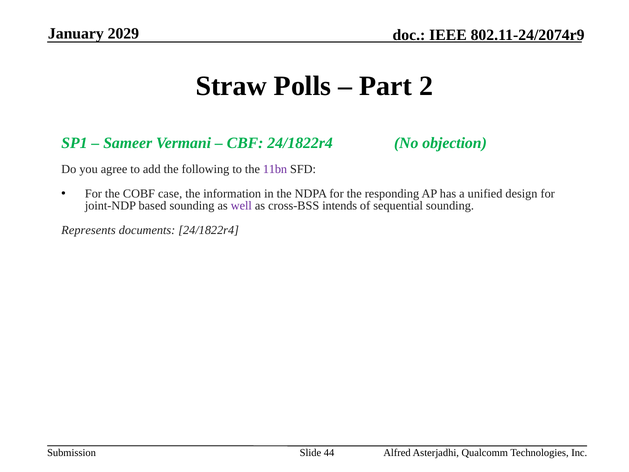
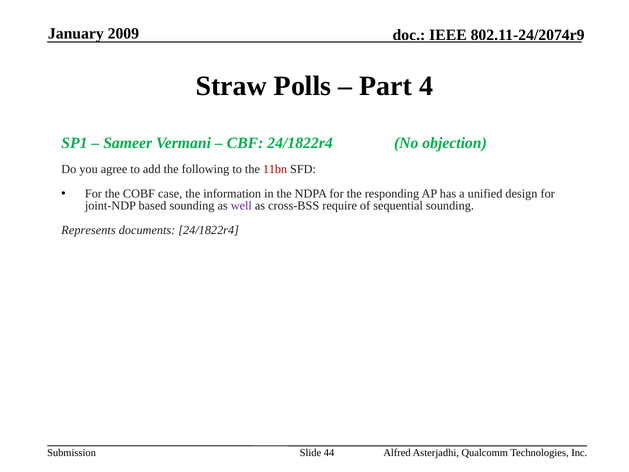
2029: 2029 -> 2009
2: 2 -> 4
11bn colour: purple -> red
intends: intends -> require
